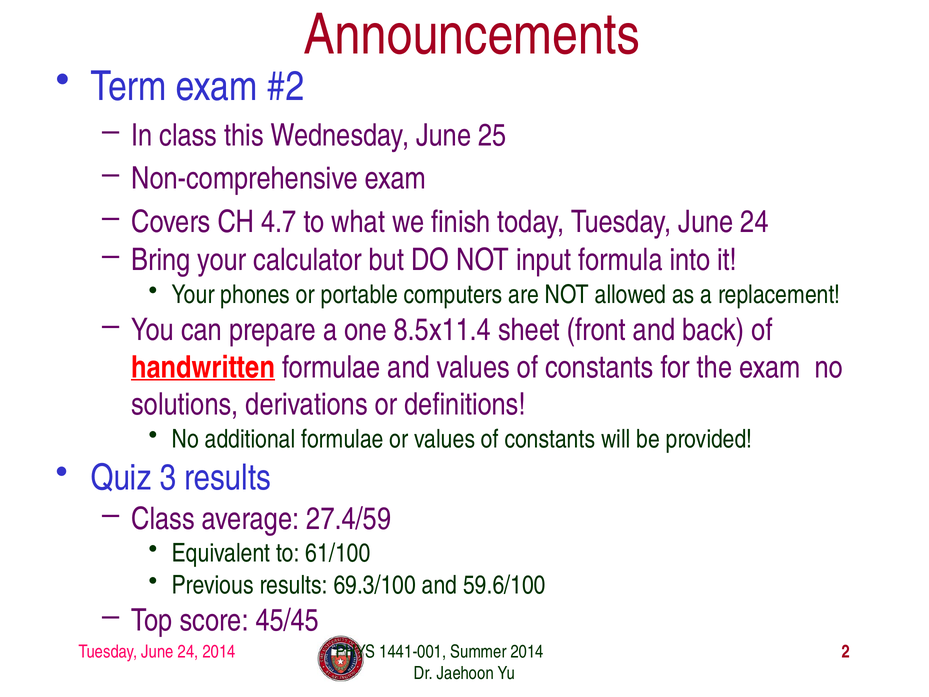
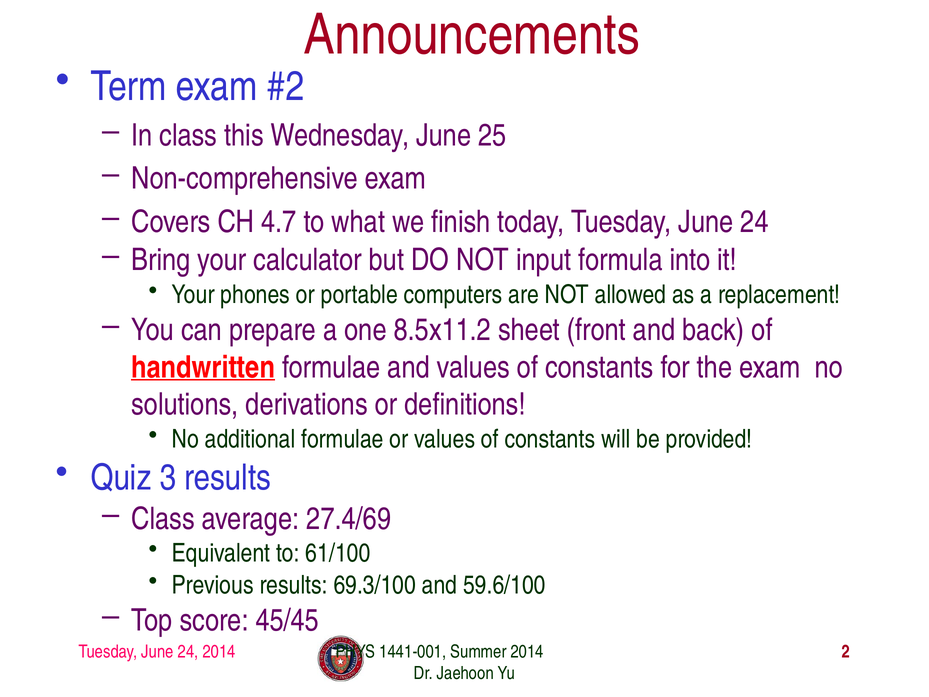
8.5x11.4: 8.5x11.4 -> 8.5x11.2
27.4/59: 27.4/59 -> 27.4/69
